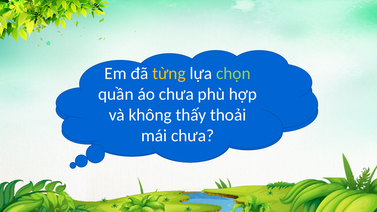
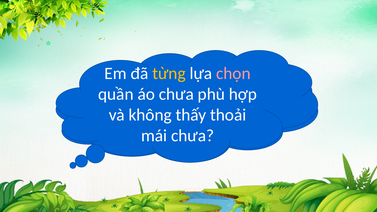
chọn colour: light green -> pink
